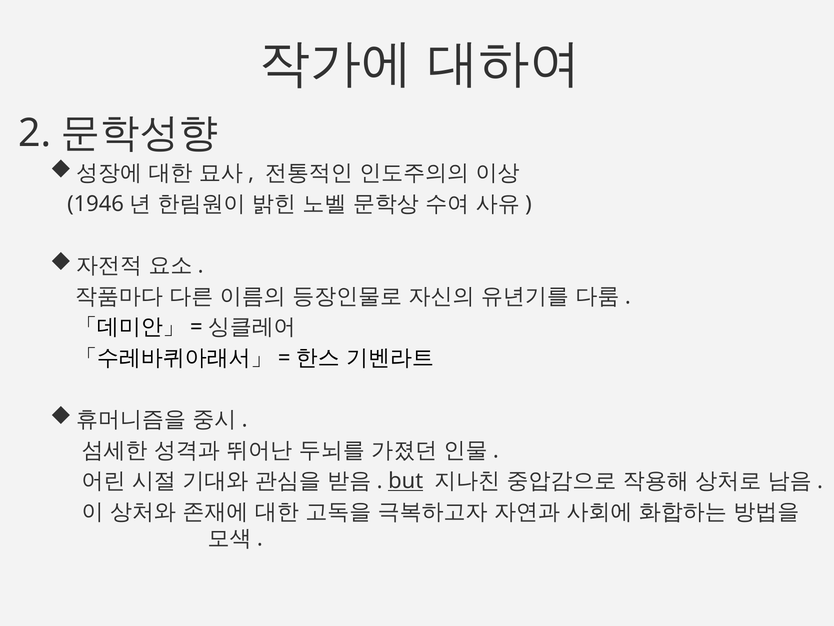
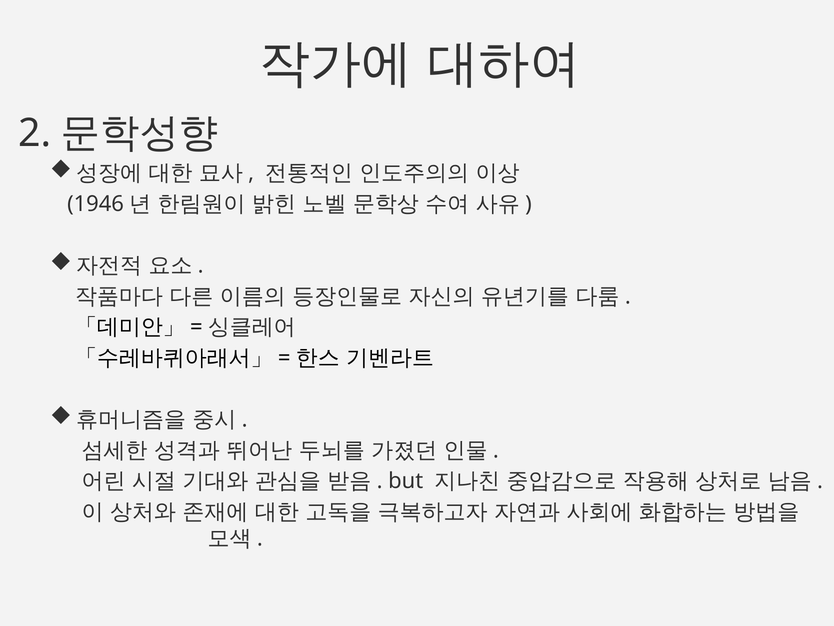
but underline: present -> none
